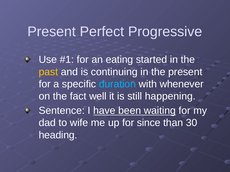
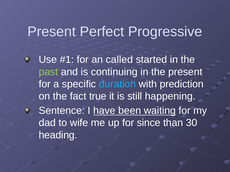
eating: eating -> called
past colour: yellow -> light green
whenever: whenever -> prediction
well: well -> true
